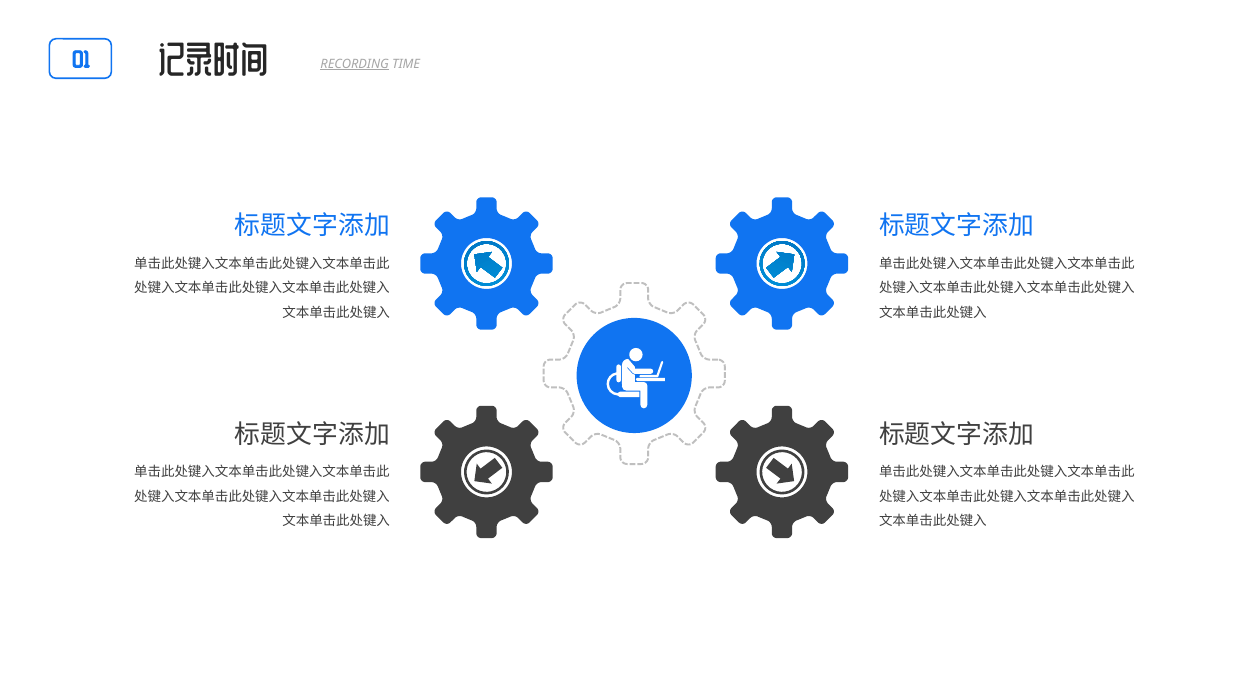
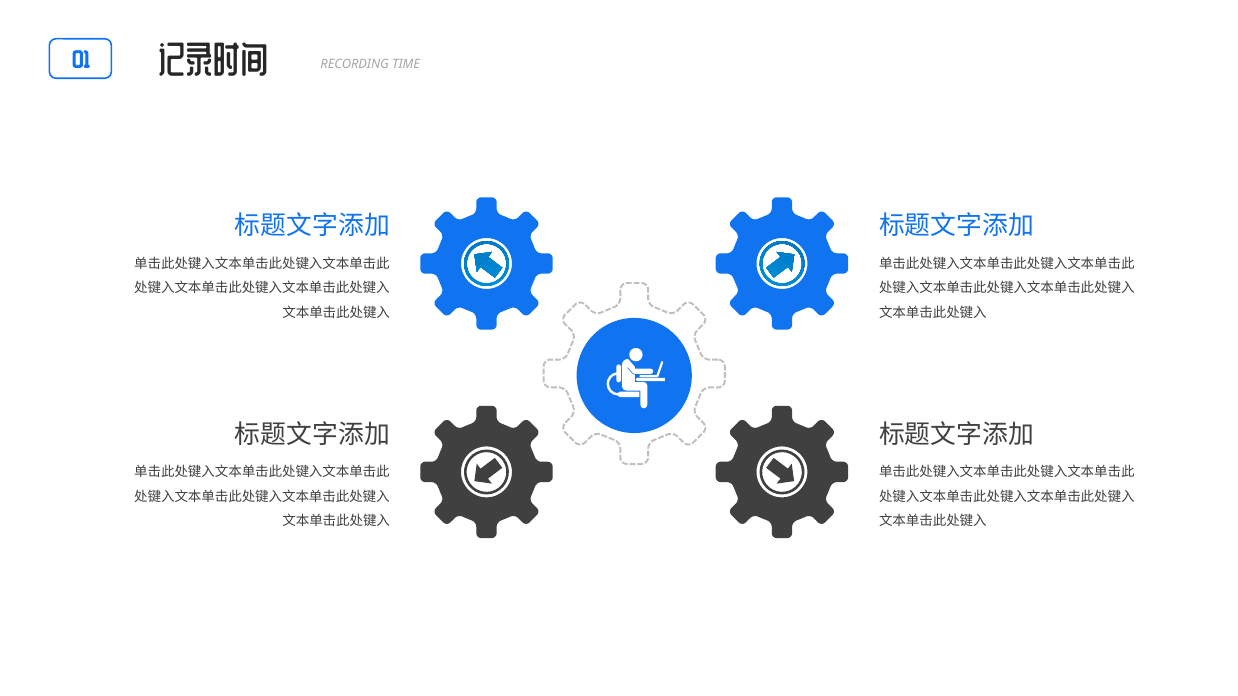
RECORDING underline: present -> none
